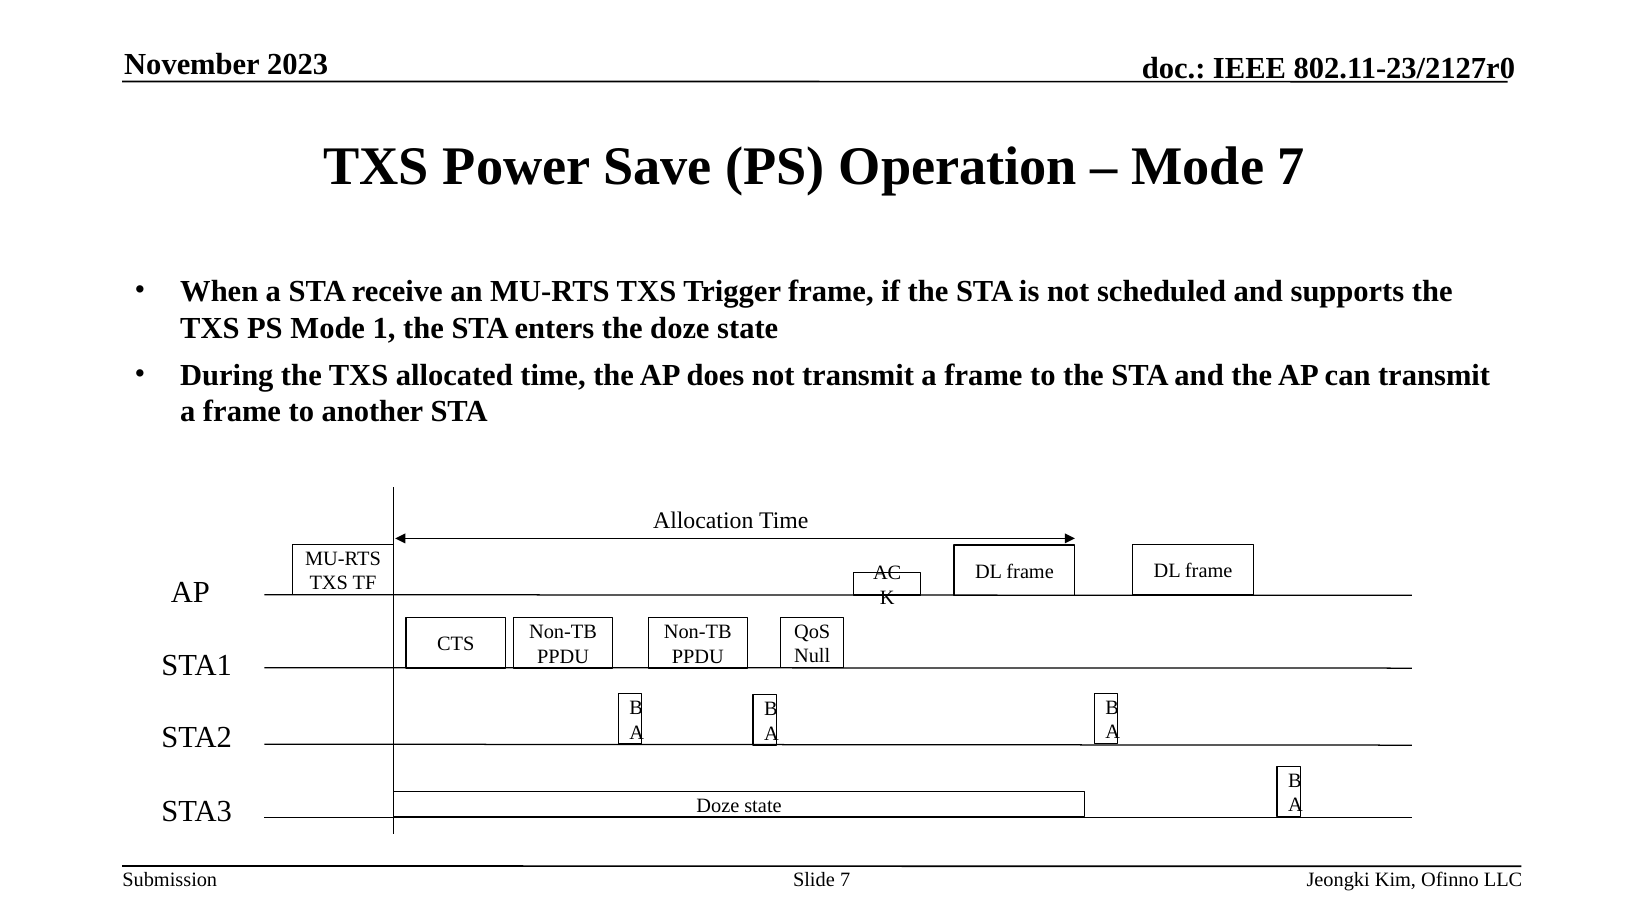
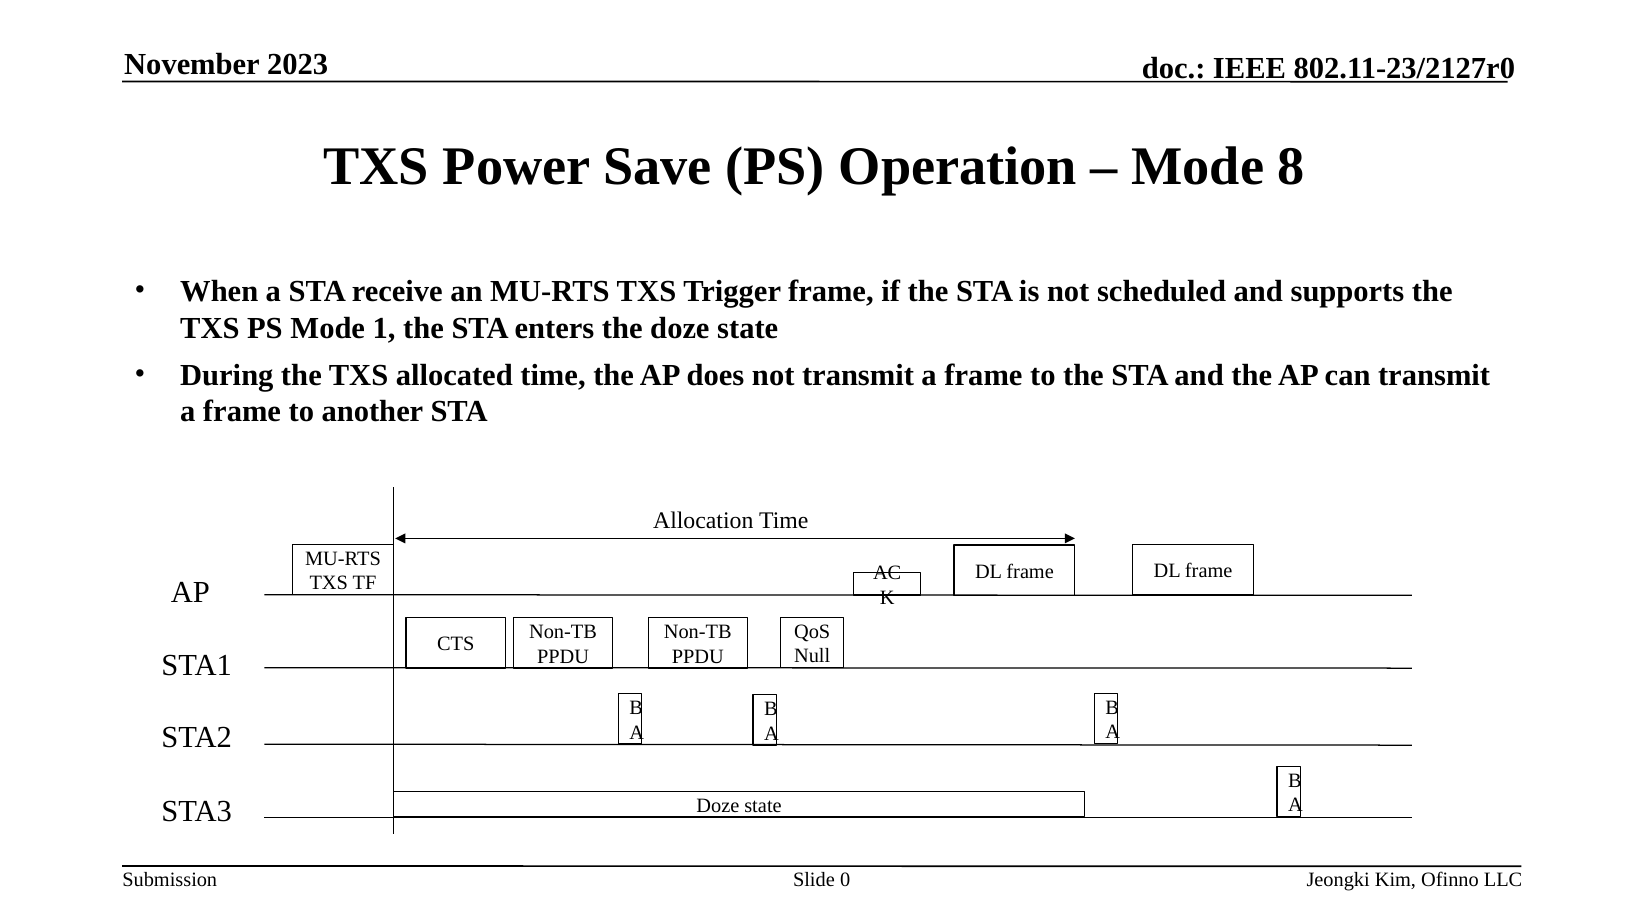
Mode 7: 7 -> 8
Slide 7: 7 -> 0
